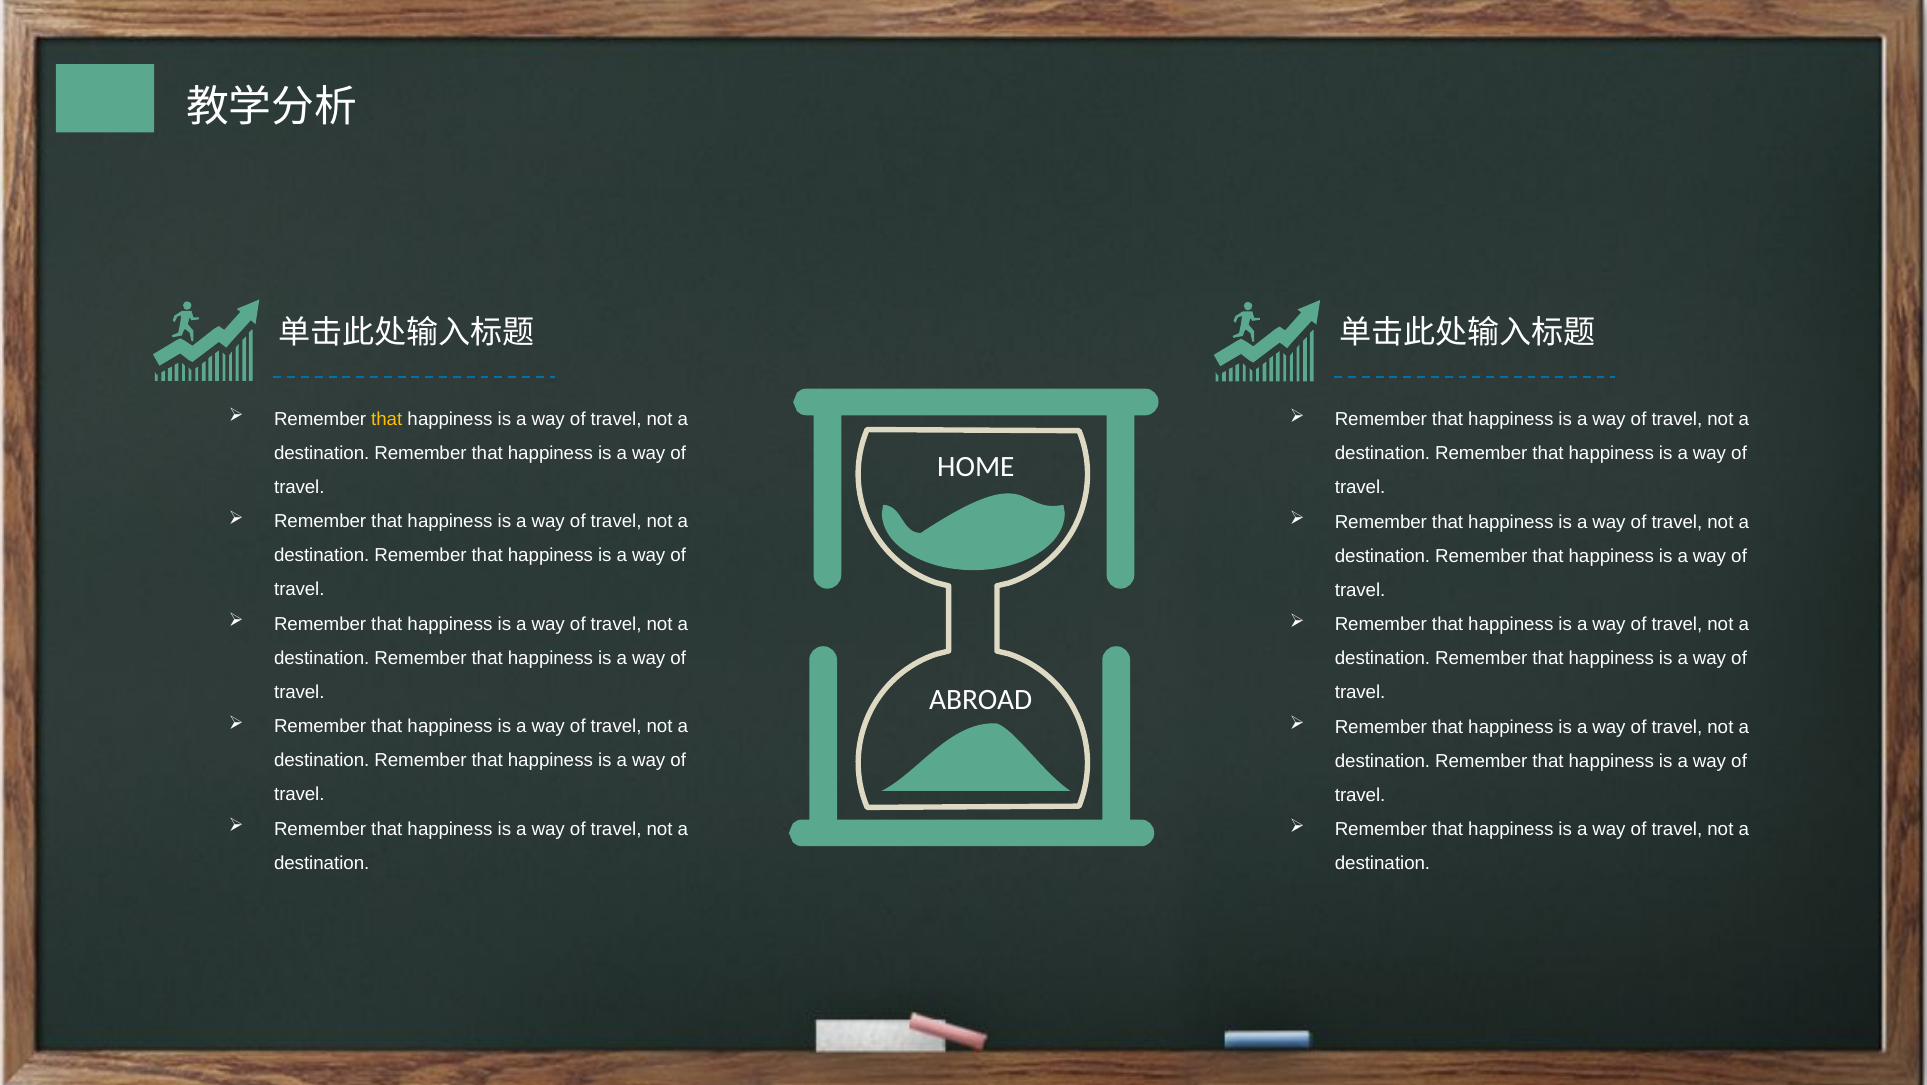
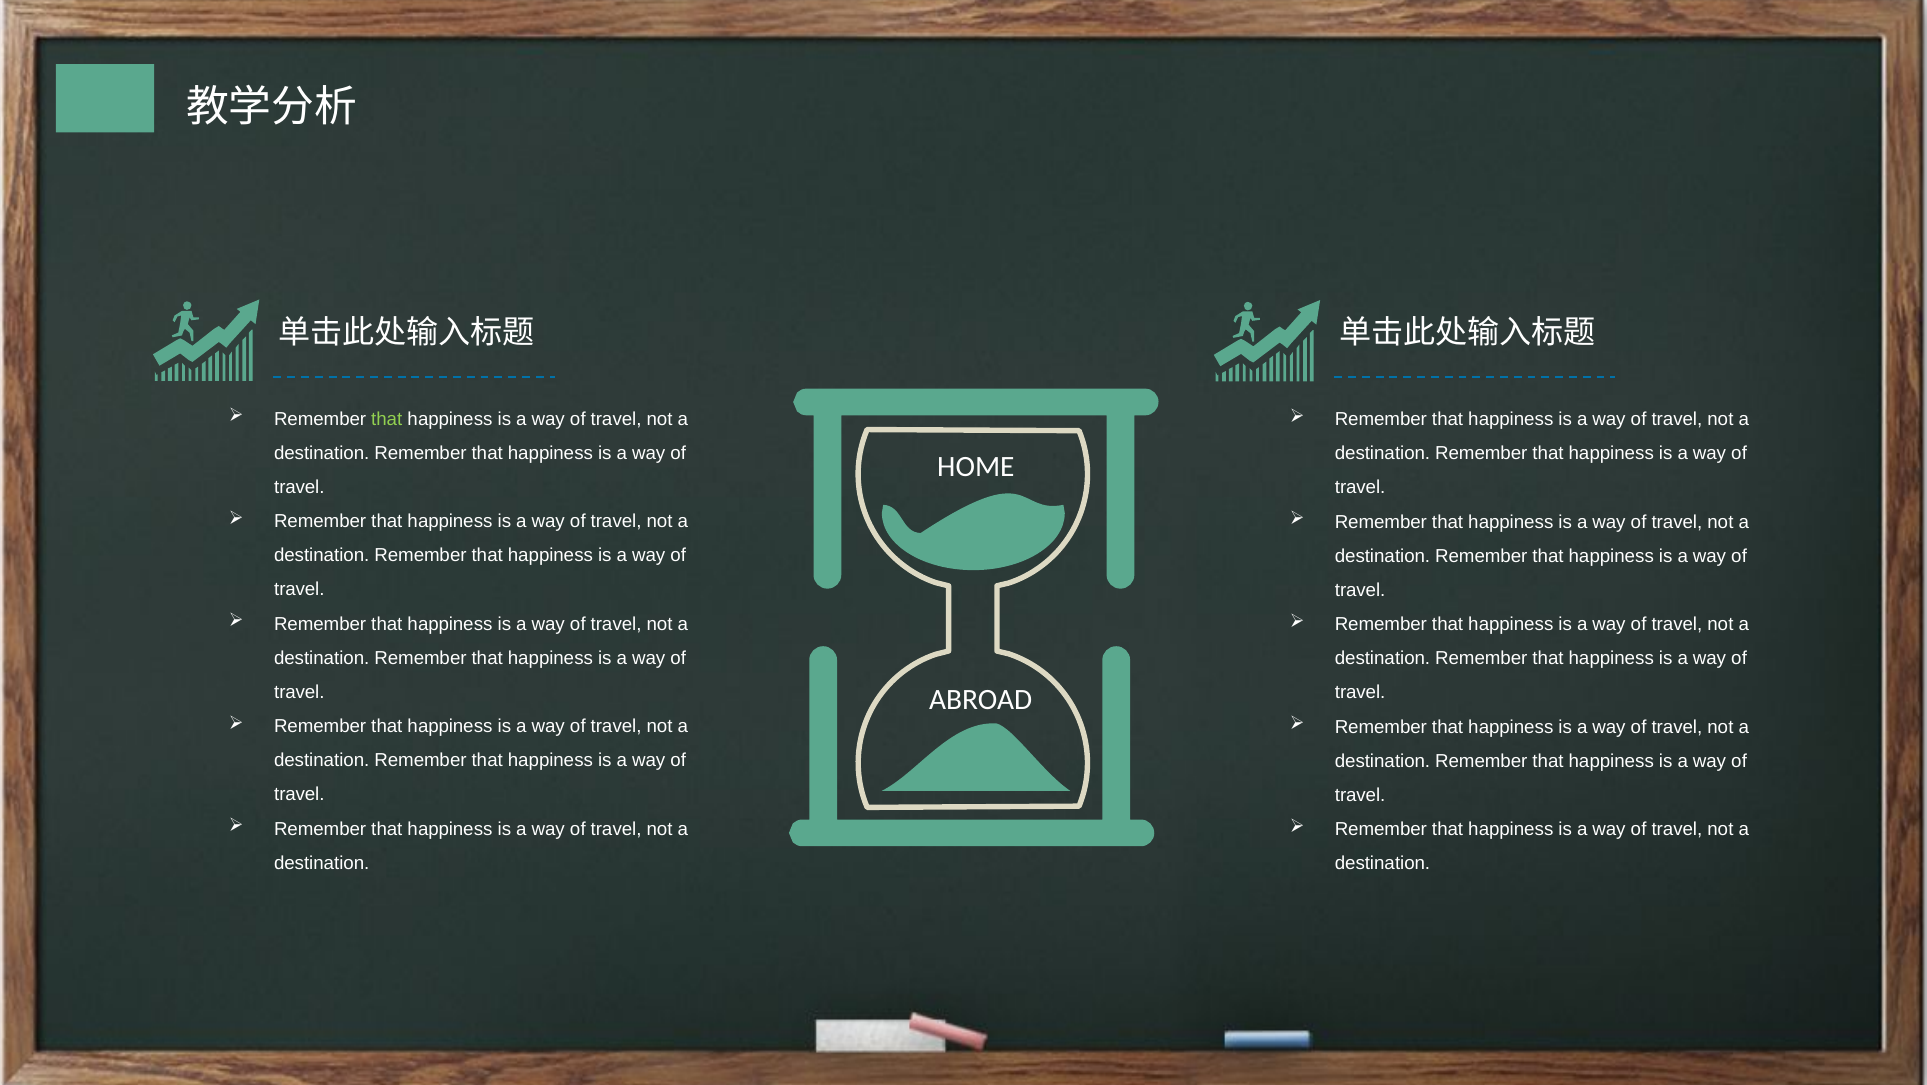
that at (387, 419) colour: yellow -> light green
